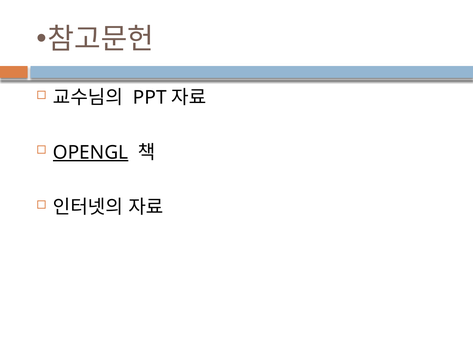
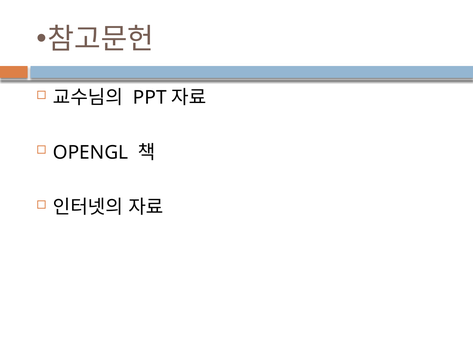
OPENGL underline: present -> none
